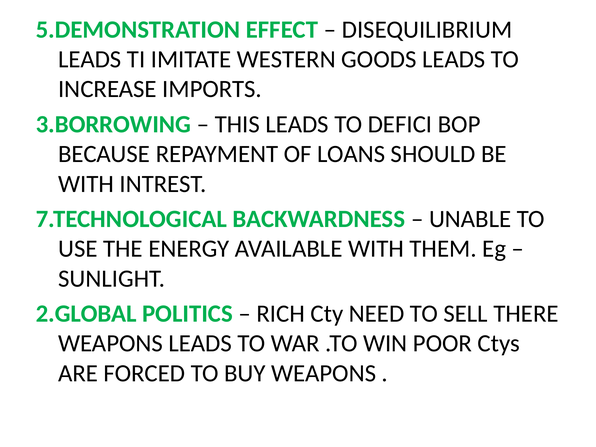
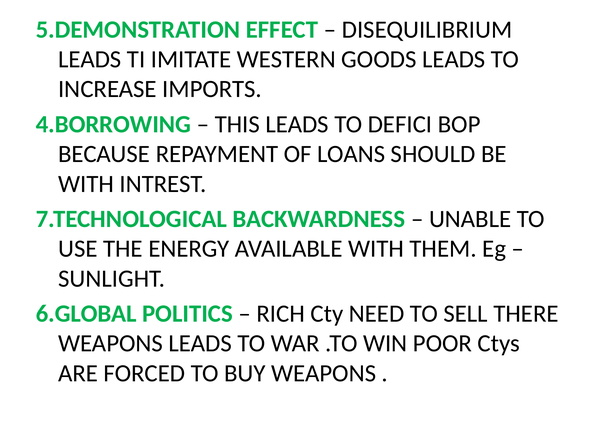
3.BORROWING: 3.BORROWING -> 4.BORROWING
2.GLOBAL: 2.GLOBAL -> 6.GLOBAL
